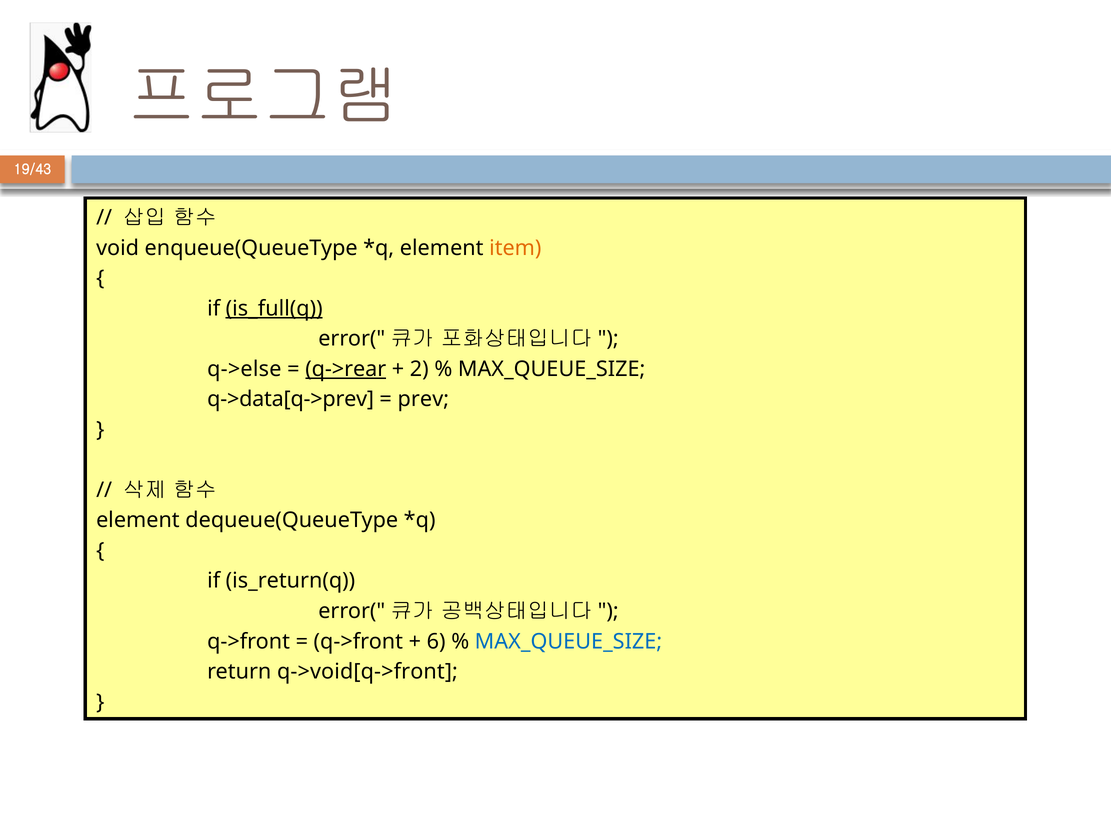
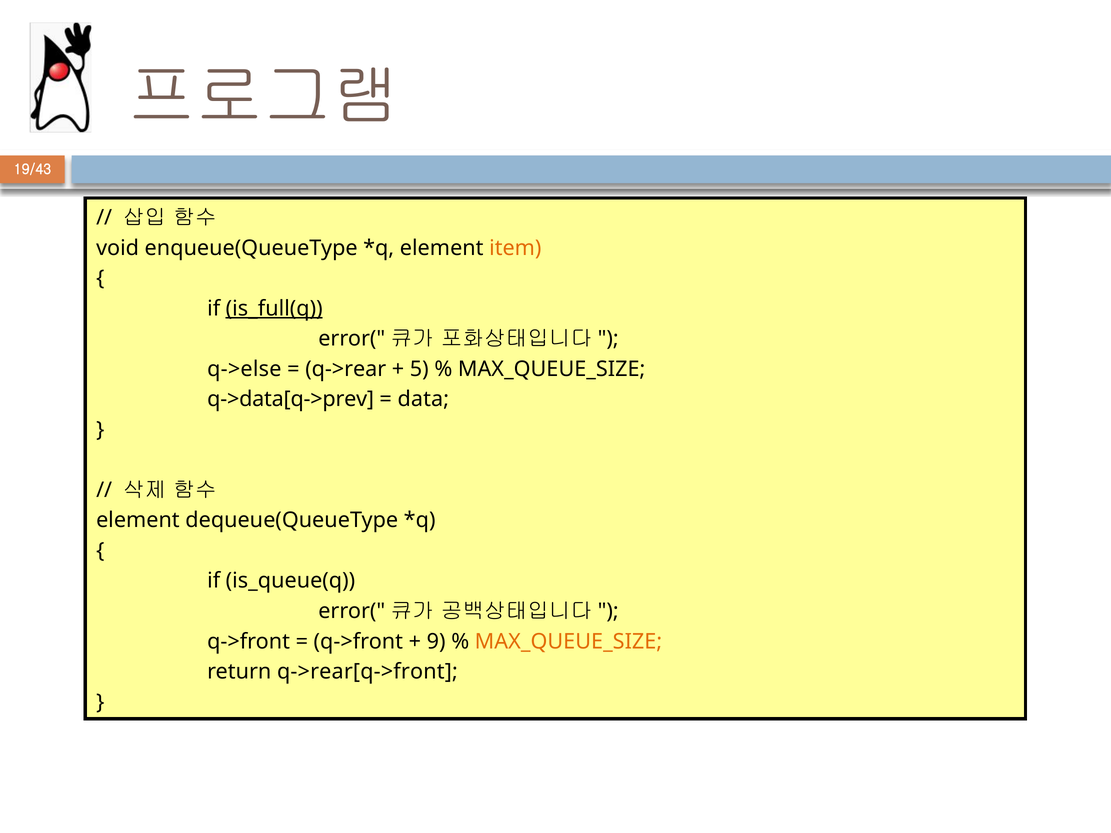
q->rear underline: present -> none
2: 2 -> 5
prev: prev -> data
is_return(q: is_return(q -> is_queue(q
6: 6 -> 9
MAX_QUEUE_SIZE at (568, 642) colour: blue -> orange
q->void[q->front: q->void[q->front -> q->rear[q->front
